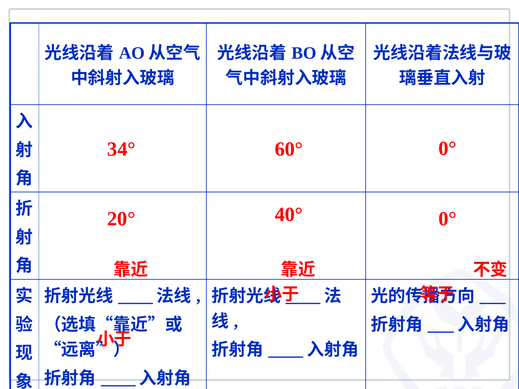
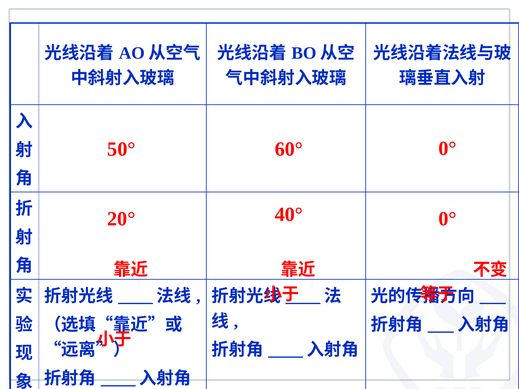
34°: 34° -> 50°
